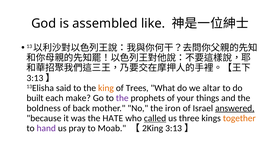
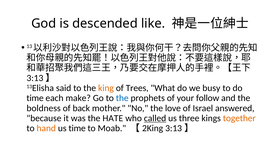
assembled: assembled -> descended
altar: altar -> busy
built at (35, 98): built -> time
the at (122, 98) colour: purple -> blue
things: things -> follow
iron: iron -> love
answered underline: present -> none
hand colour: purple -> orange
us pray: pray -> time
